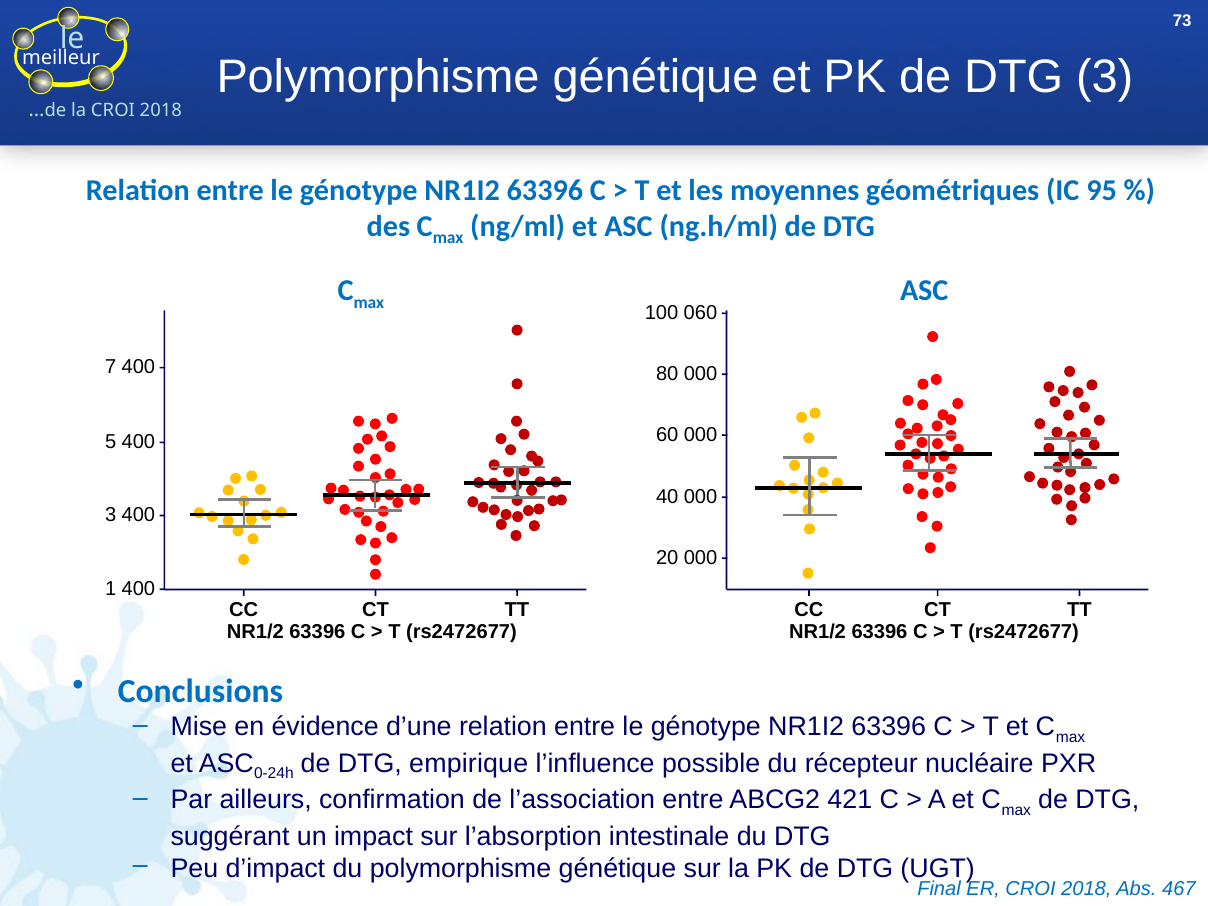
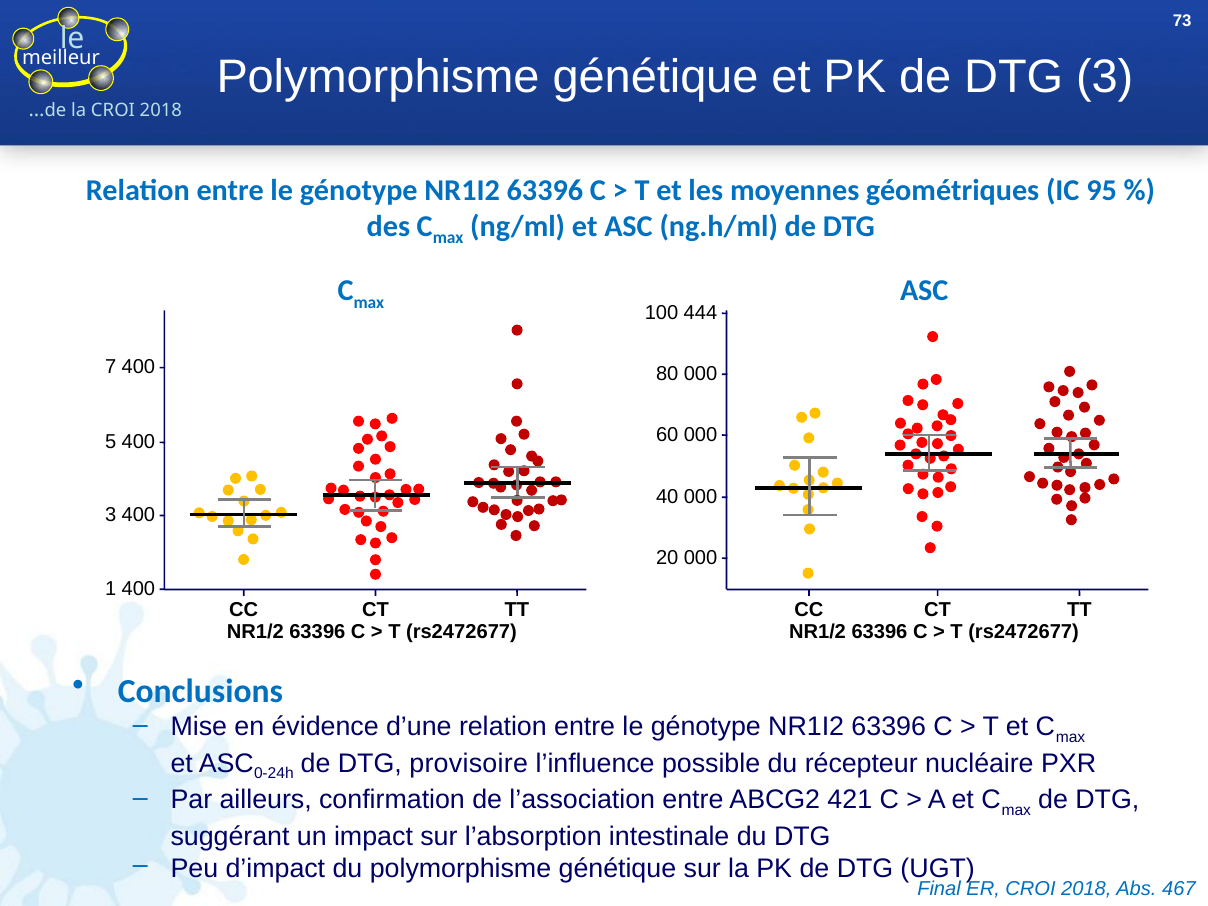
060: 060 -> 444
empirique: empirique -> provisoire
